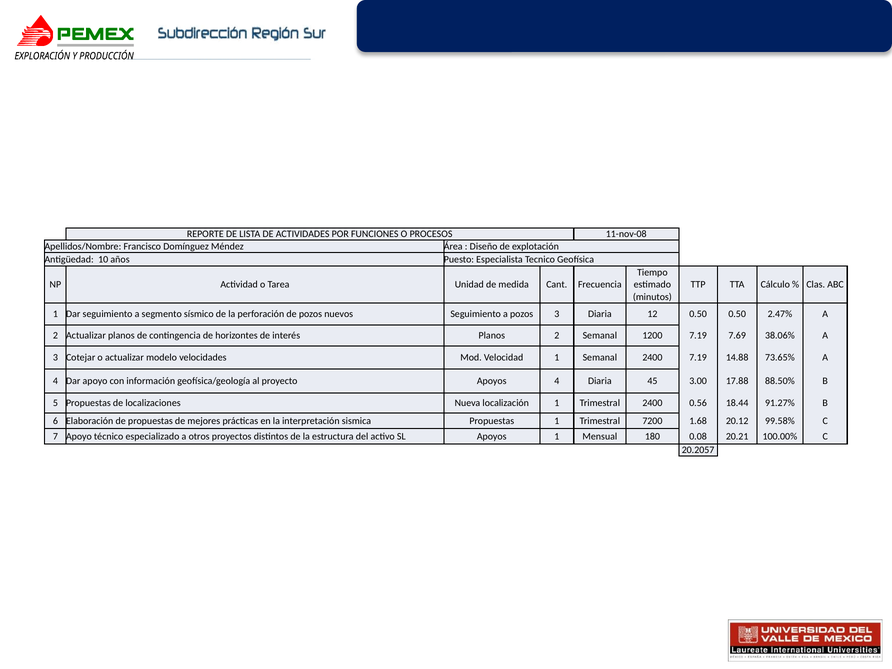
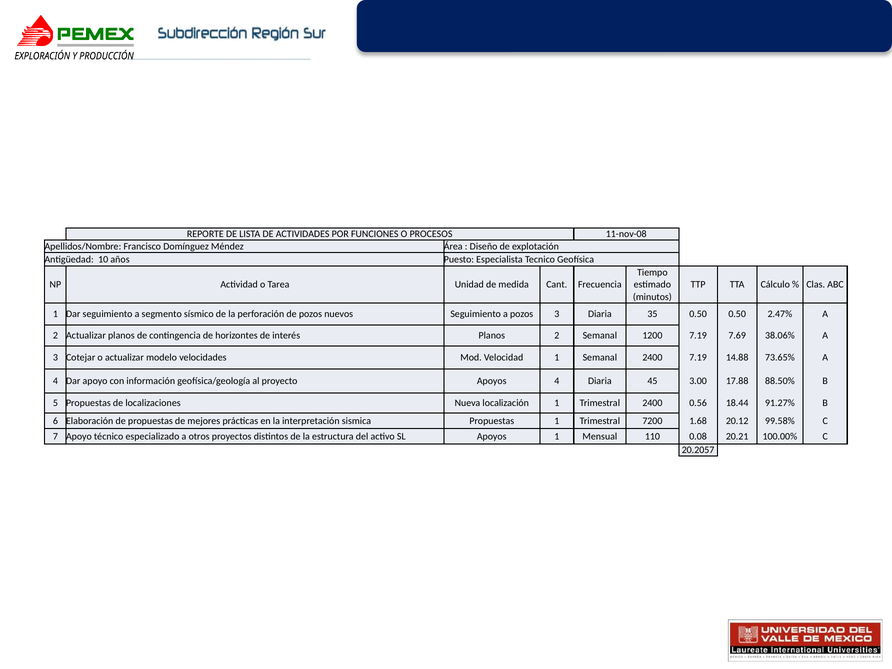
12: 12 -> 35
180: 180 -> 110
